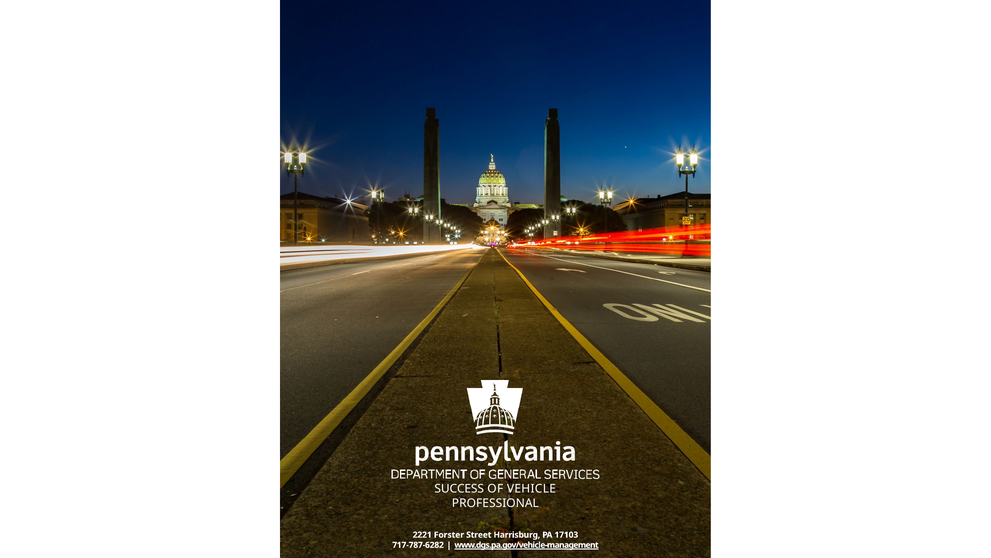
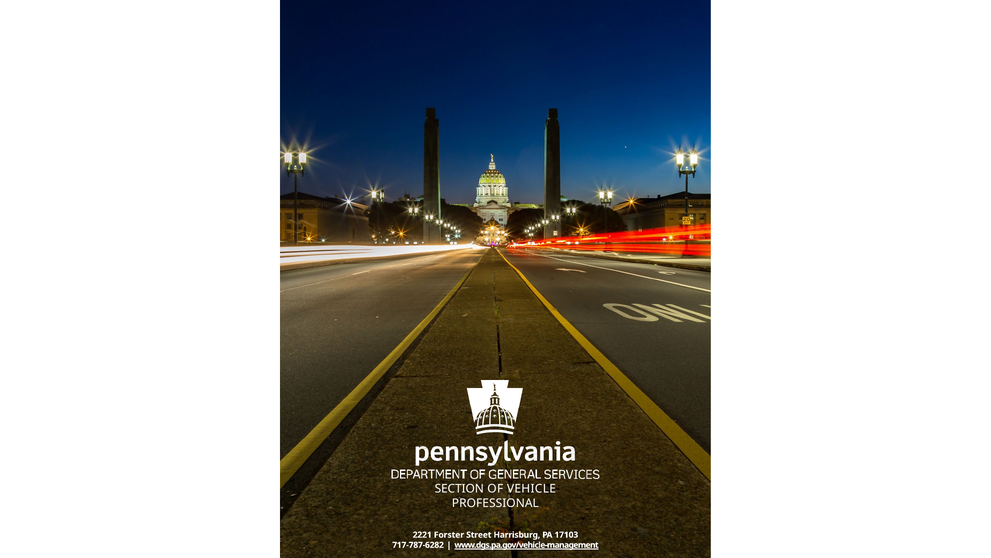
SUCCESS: SUCCESS -> SECTION
